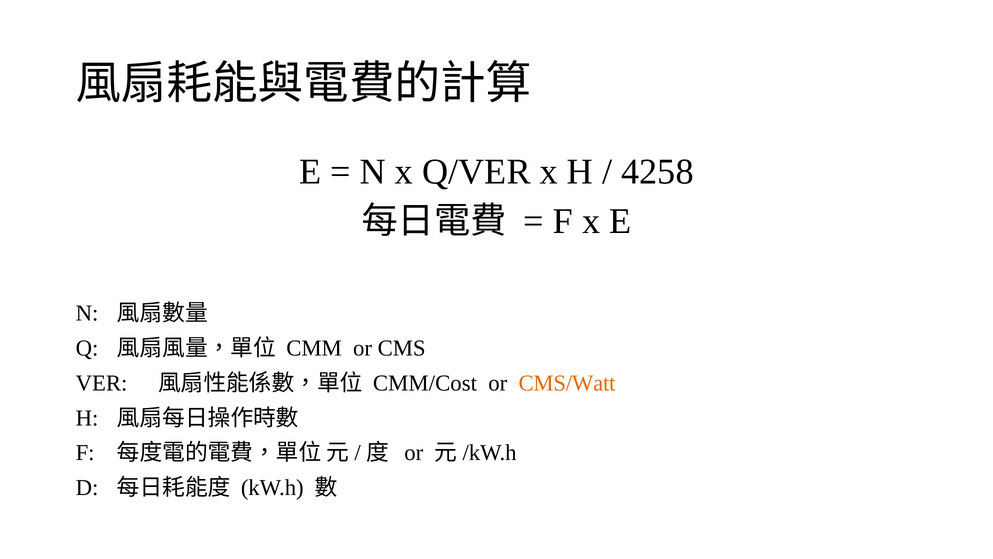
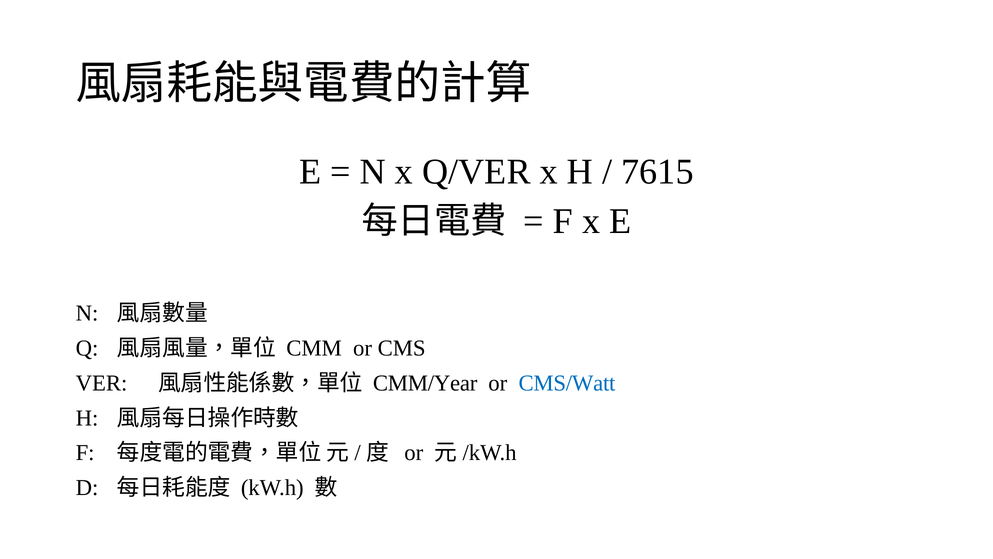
4258: 4258 -> 7615
CMM/Cost: CMM/Cost -> CMM/Year
CMS/Watt colour: orange -> blue
